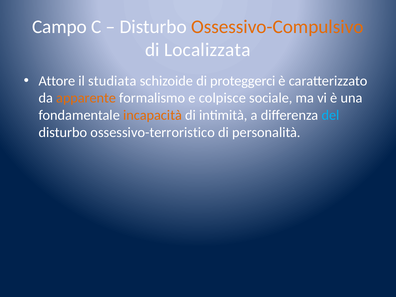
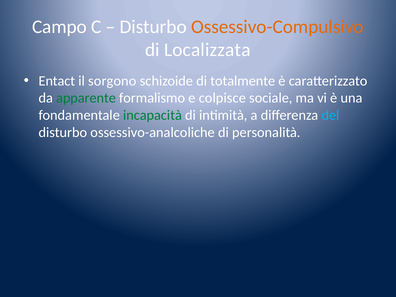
Attore: Attore -> Entact
studiata: studiata -> sorgono
proteggerci: proteggerci -> totalmente
apparente colour: orange -> green
incapacità colour: orange -> green
ossessivo-terroristico: ossessivo-terroristico -> ossessivo-analcoliche
